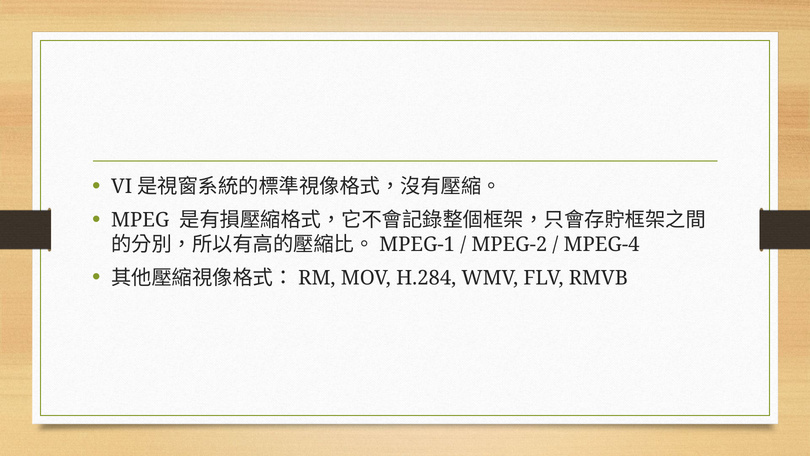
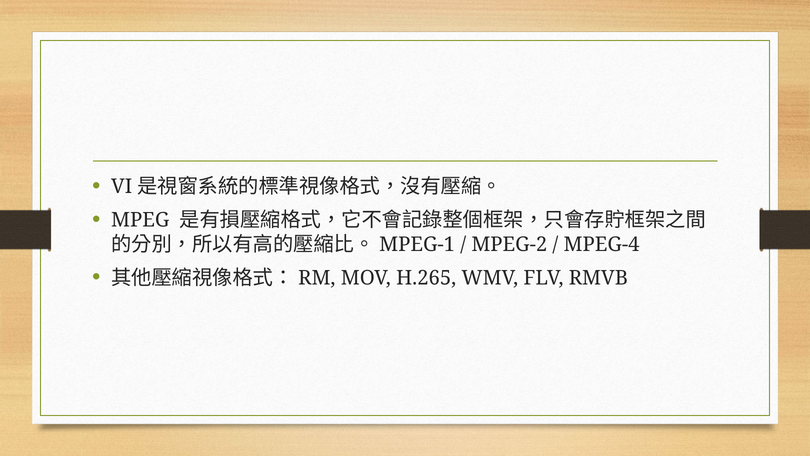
H.284: H.284 -> H.265
